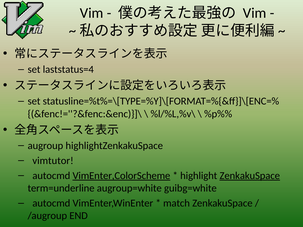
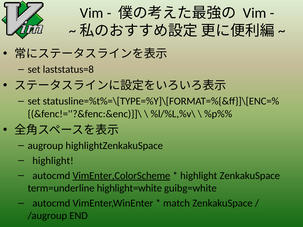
laststatus=4: laststatus=4 -> laststatus=8
vimtutor at (53, 161): vimtutor -> highlight
ZenkakuSpace at (250, 176) underline: present -> none
augroup=white: augroup=white -> highlight=white
